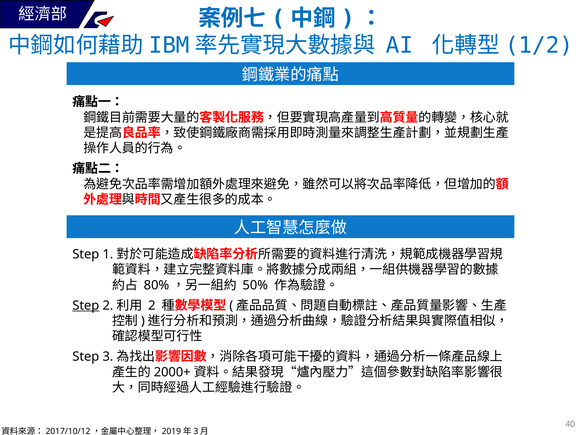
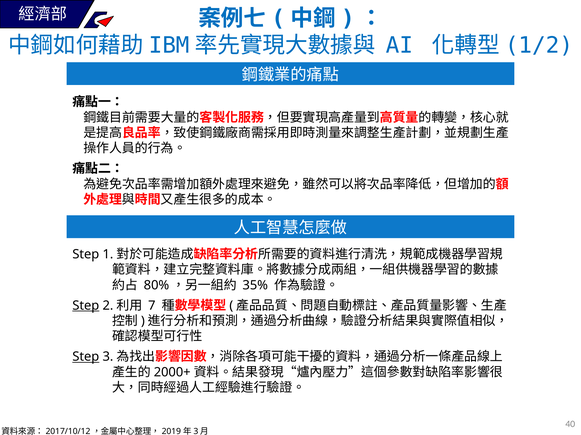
50%: 50% -> 35%
2: 2 -> 7
Step at (86, 357) underline: none -> present
